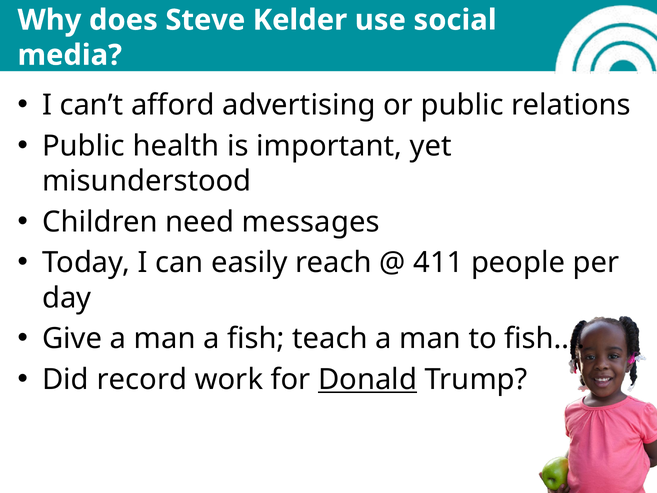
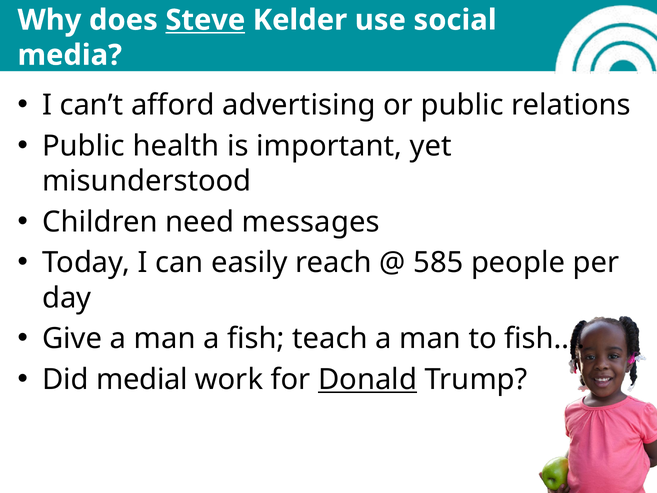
Steve underline: none -> present
411: 411 -> 585
record: record -> medial
